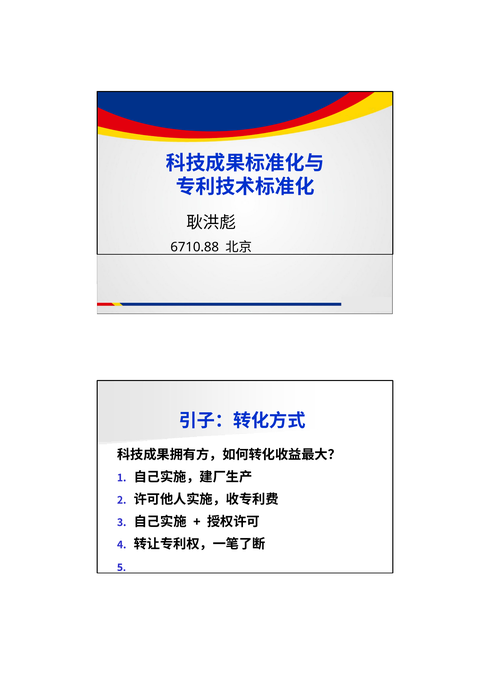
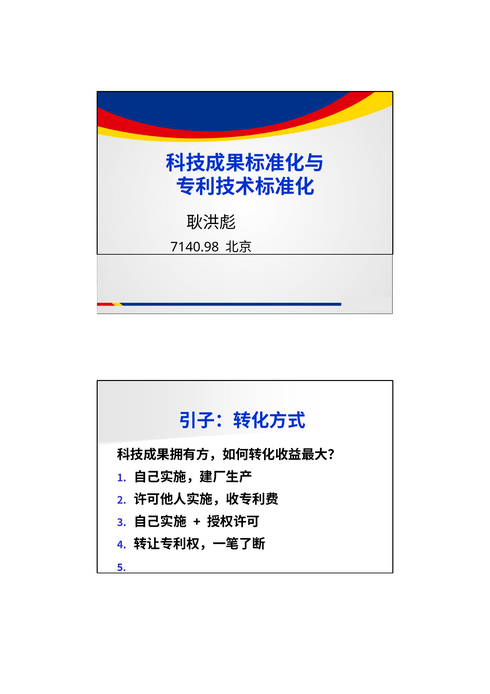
6710.88: 6710.88 -> 7140.98
